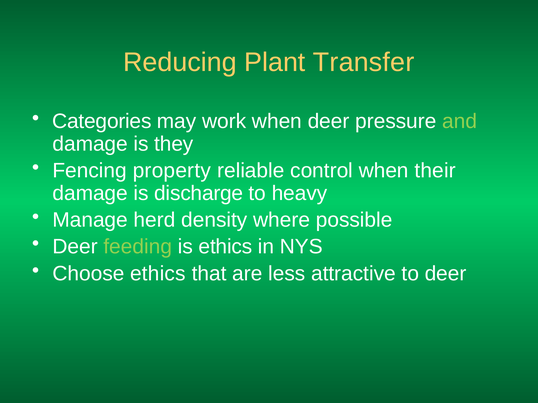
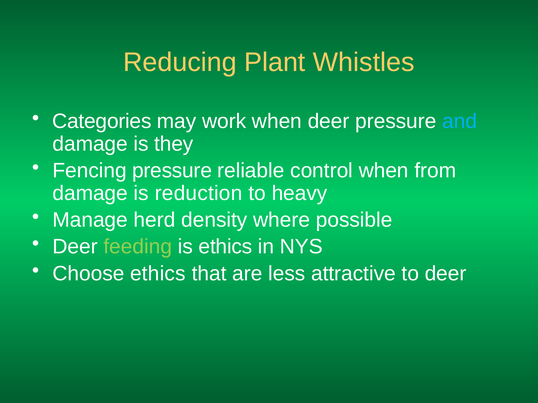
Transfer: Transfer -> Whistles
and colour: light green -> light blue
Fencing property: property -> pressure
their: their -> from
discharge: discharge -> reduction
